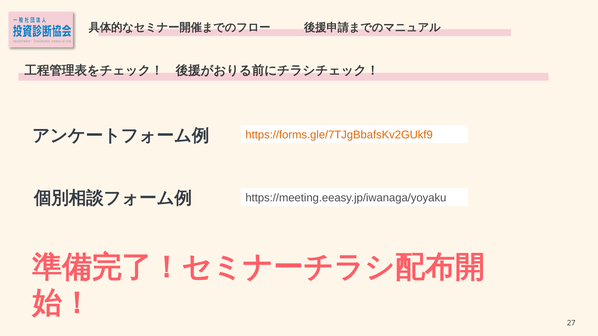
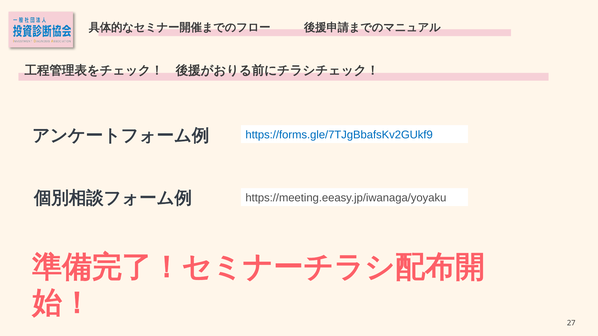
https://forms.gle/7TJgBbafsKv2GUkf9 colour: orange -> blue
